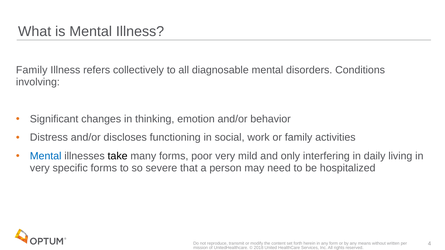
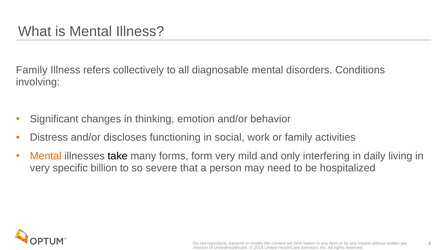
Mental at (46, 156) colour: blue -> orange
forms poor: poor -> form
specific forms: forms -> billion
